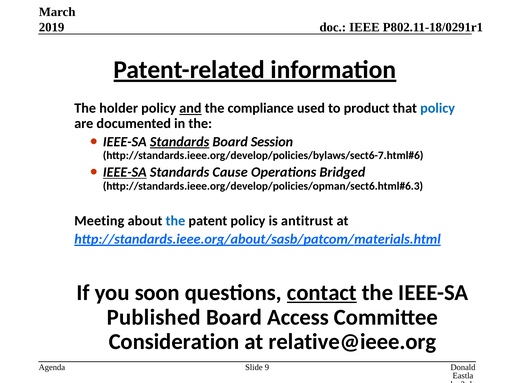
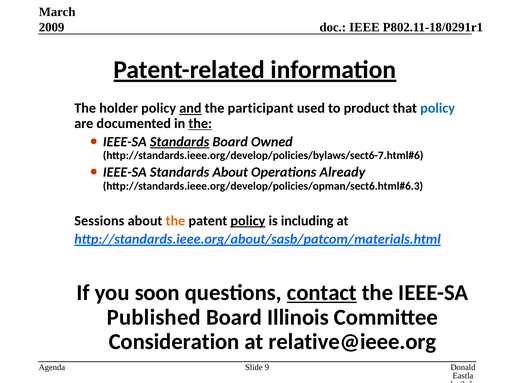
2019: 2019 -> 2009
compliance: compliance -> participant
the at (200, 123) underline: none -> present
Session: Session -> Owned
IEEE-SA at (125, 172) underline: present -> none
Standards Cause: Cause -> About
Bridged: Bridged -> Already
Meeting: Meeting -> Sessions
the at (175, 220) colour: blue -> orange
policy at (248, 220) underline: none -> present
antitrust: antitrust -> including
Access: Access -> Illinois
